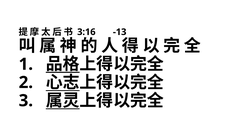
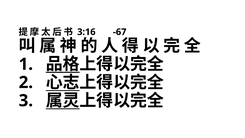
-13: -13 -> -67
